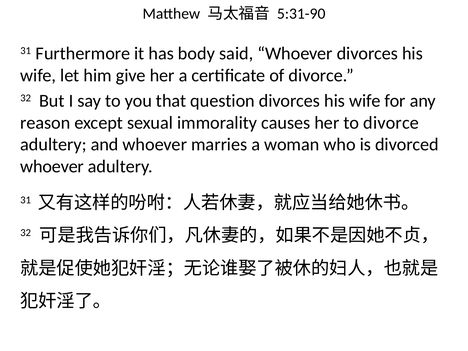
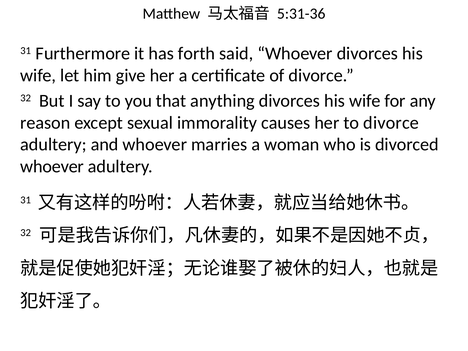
5:31-90: 5:31-90 -> 5:31-36
body: body -> forth
question: question -> anything
